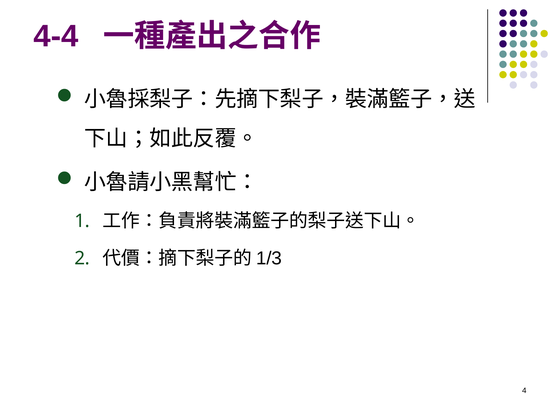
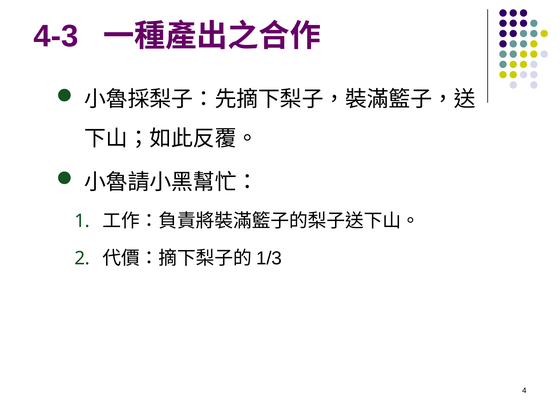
4-4: 4-4 -> 4-3
